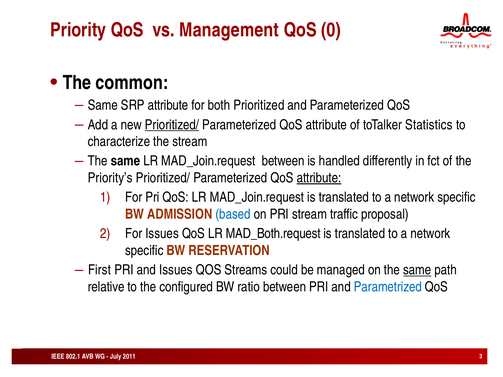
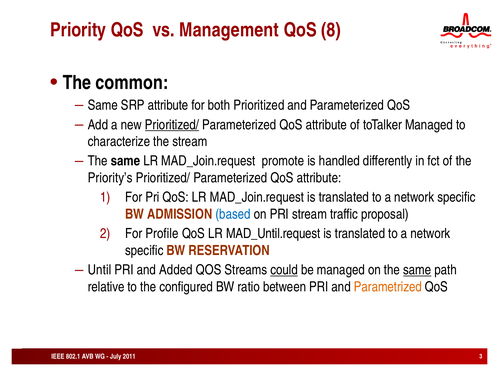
0: 0 -> 8
toTalker Statistics: Statistics -> Managed
MAD_Join.request between: between -> promote
attribute at (319, 178) underline: present -> none
For Issues: Issues -> Profile
MAD_Both.request: MAD_Both.request -> MAD_Until.request
First: First -> Until
and Issues: Issues -> Added
could underline: none -> present
Parametrized colour: blue -> orange
